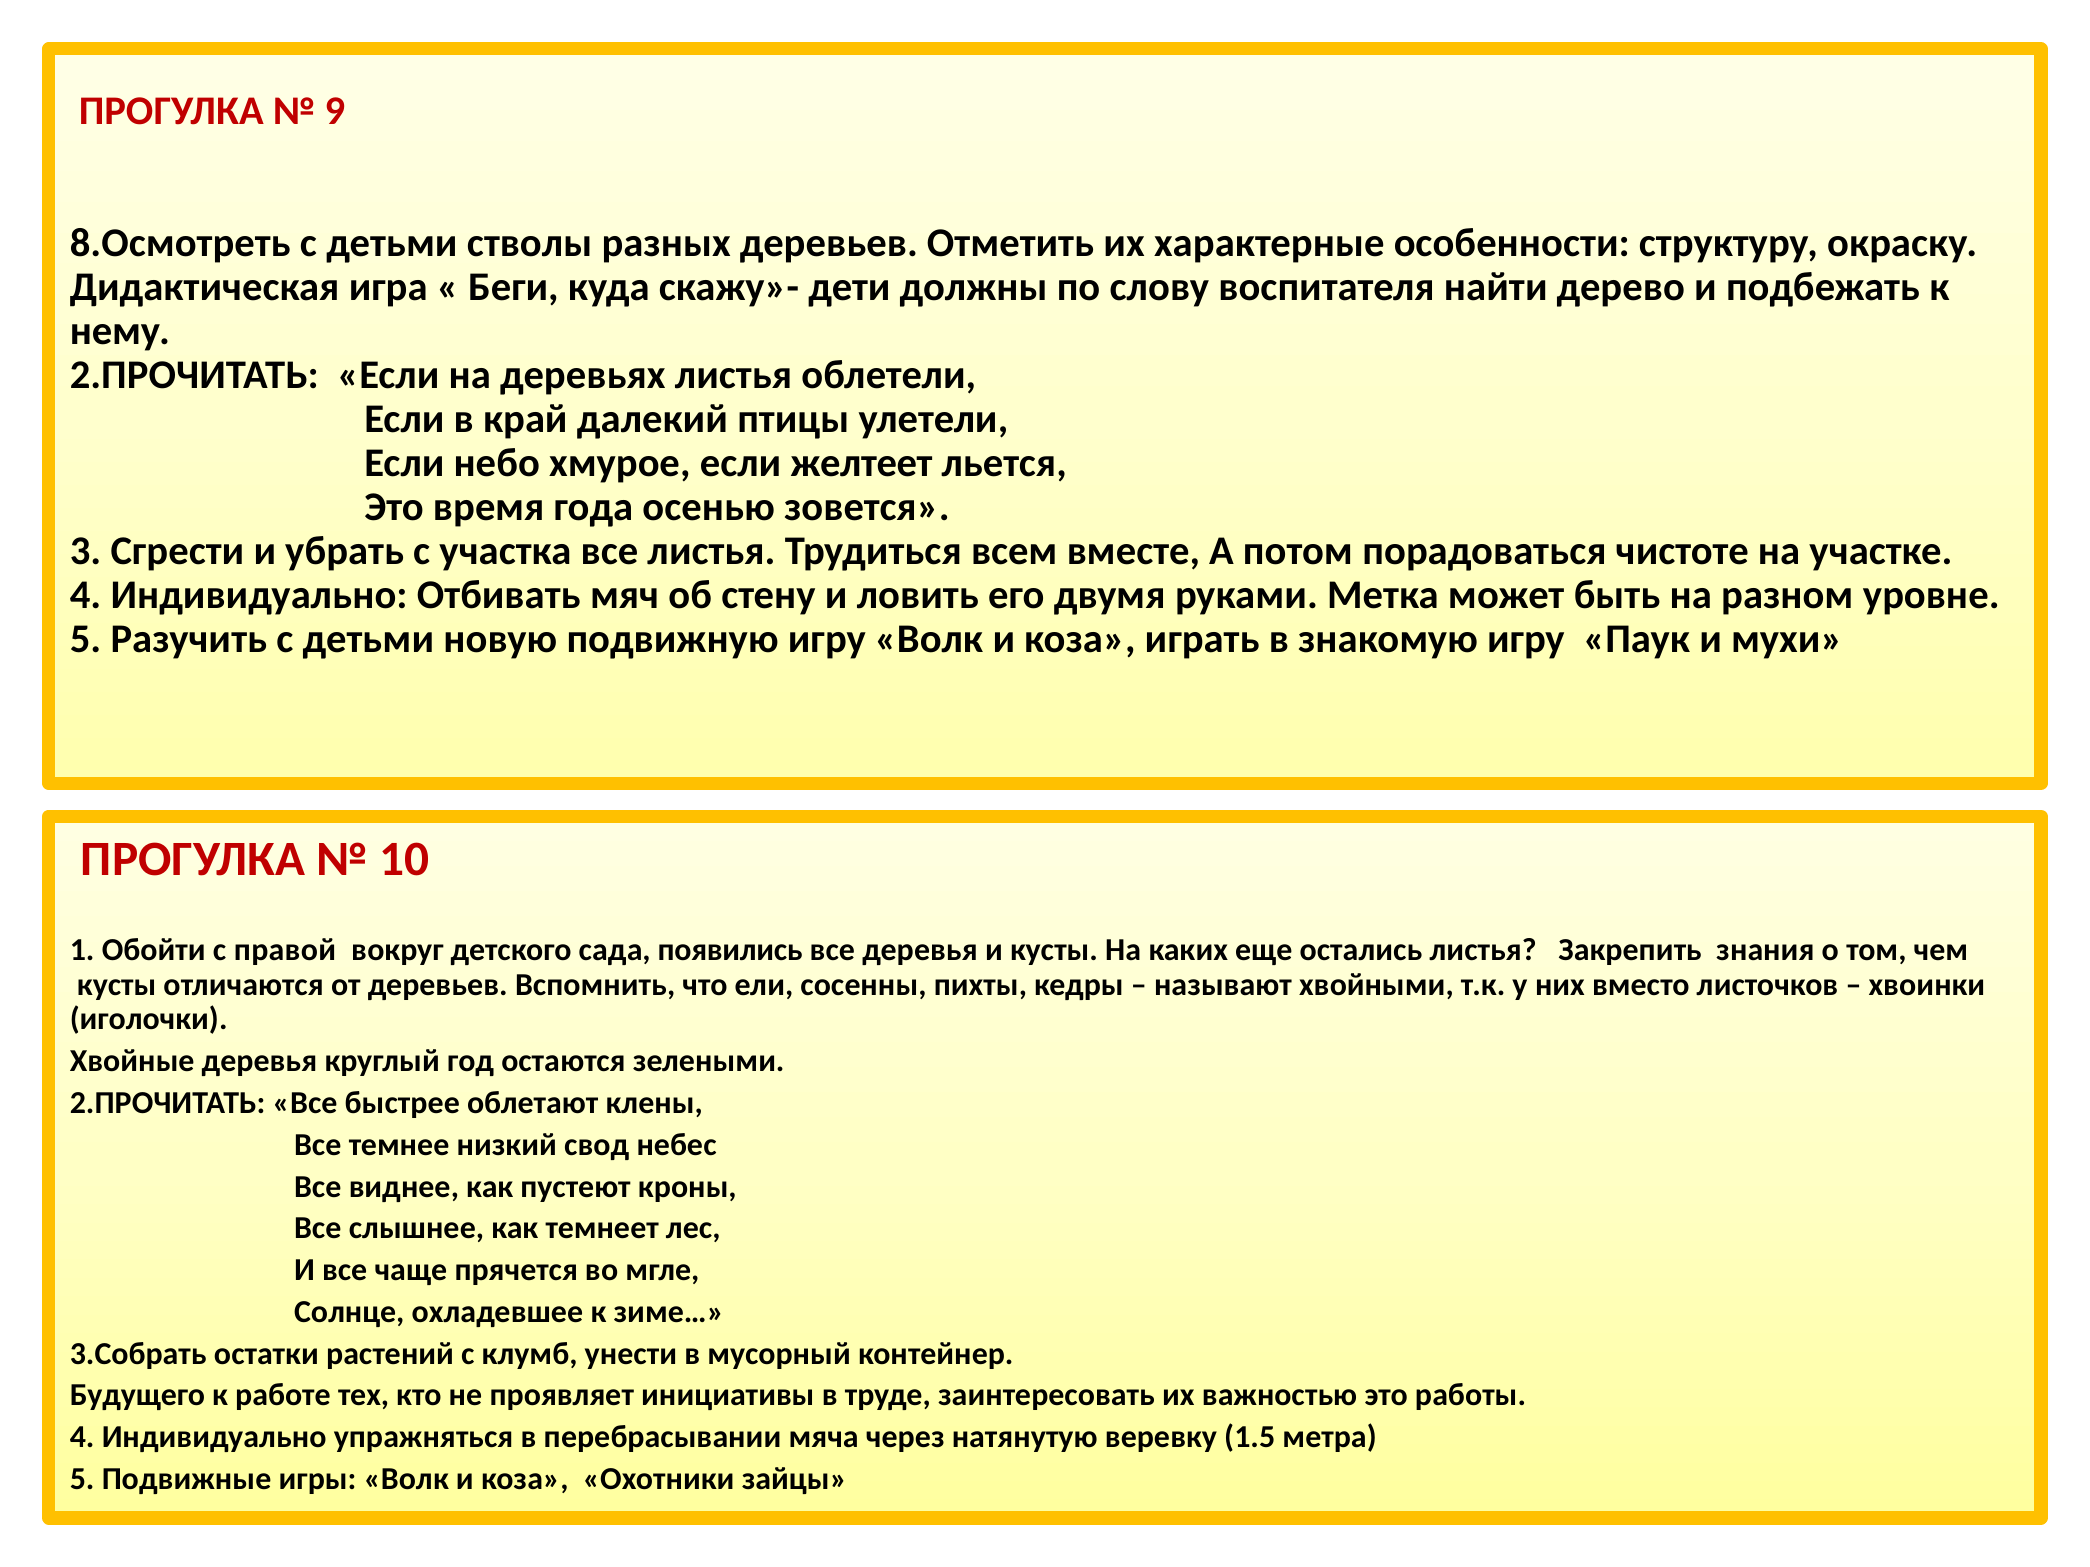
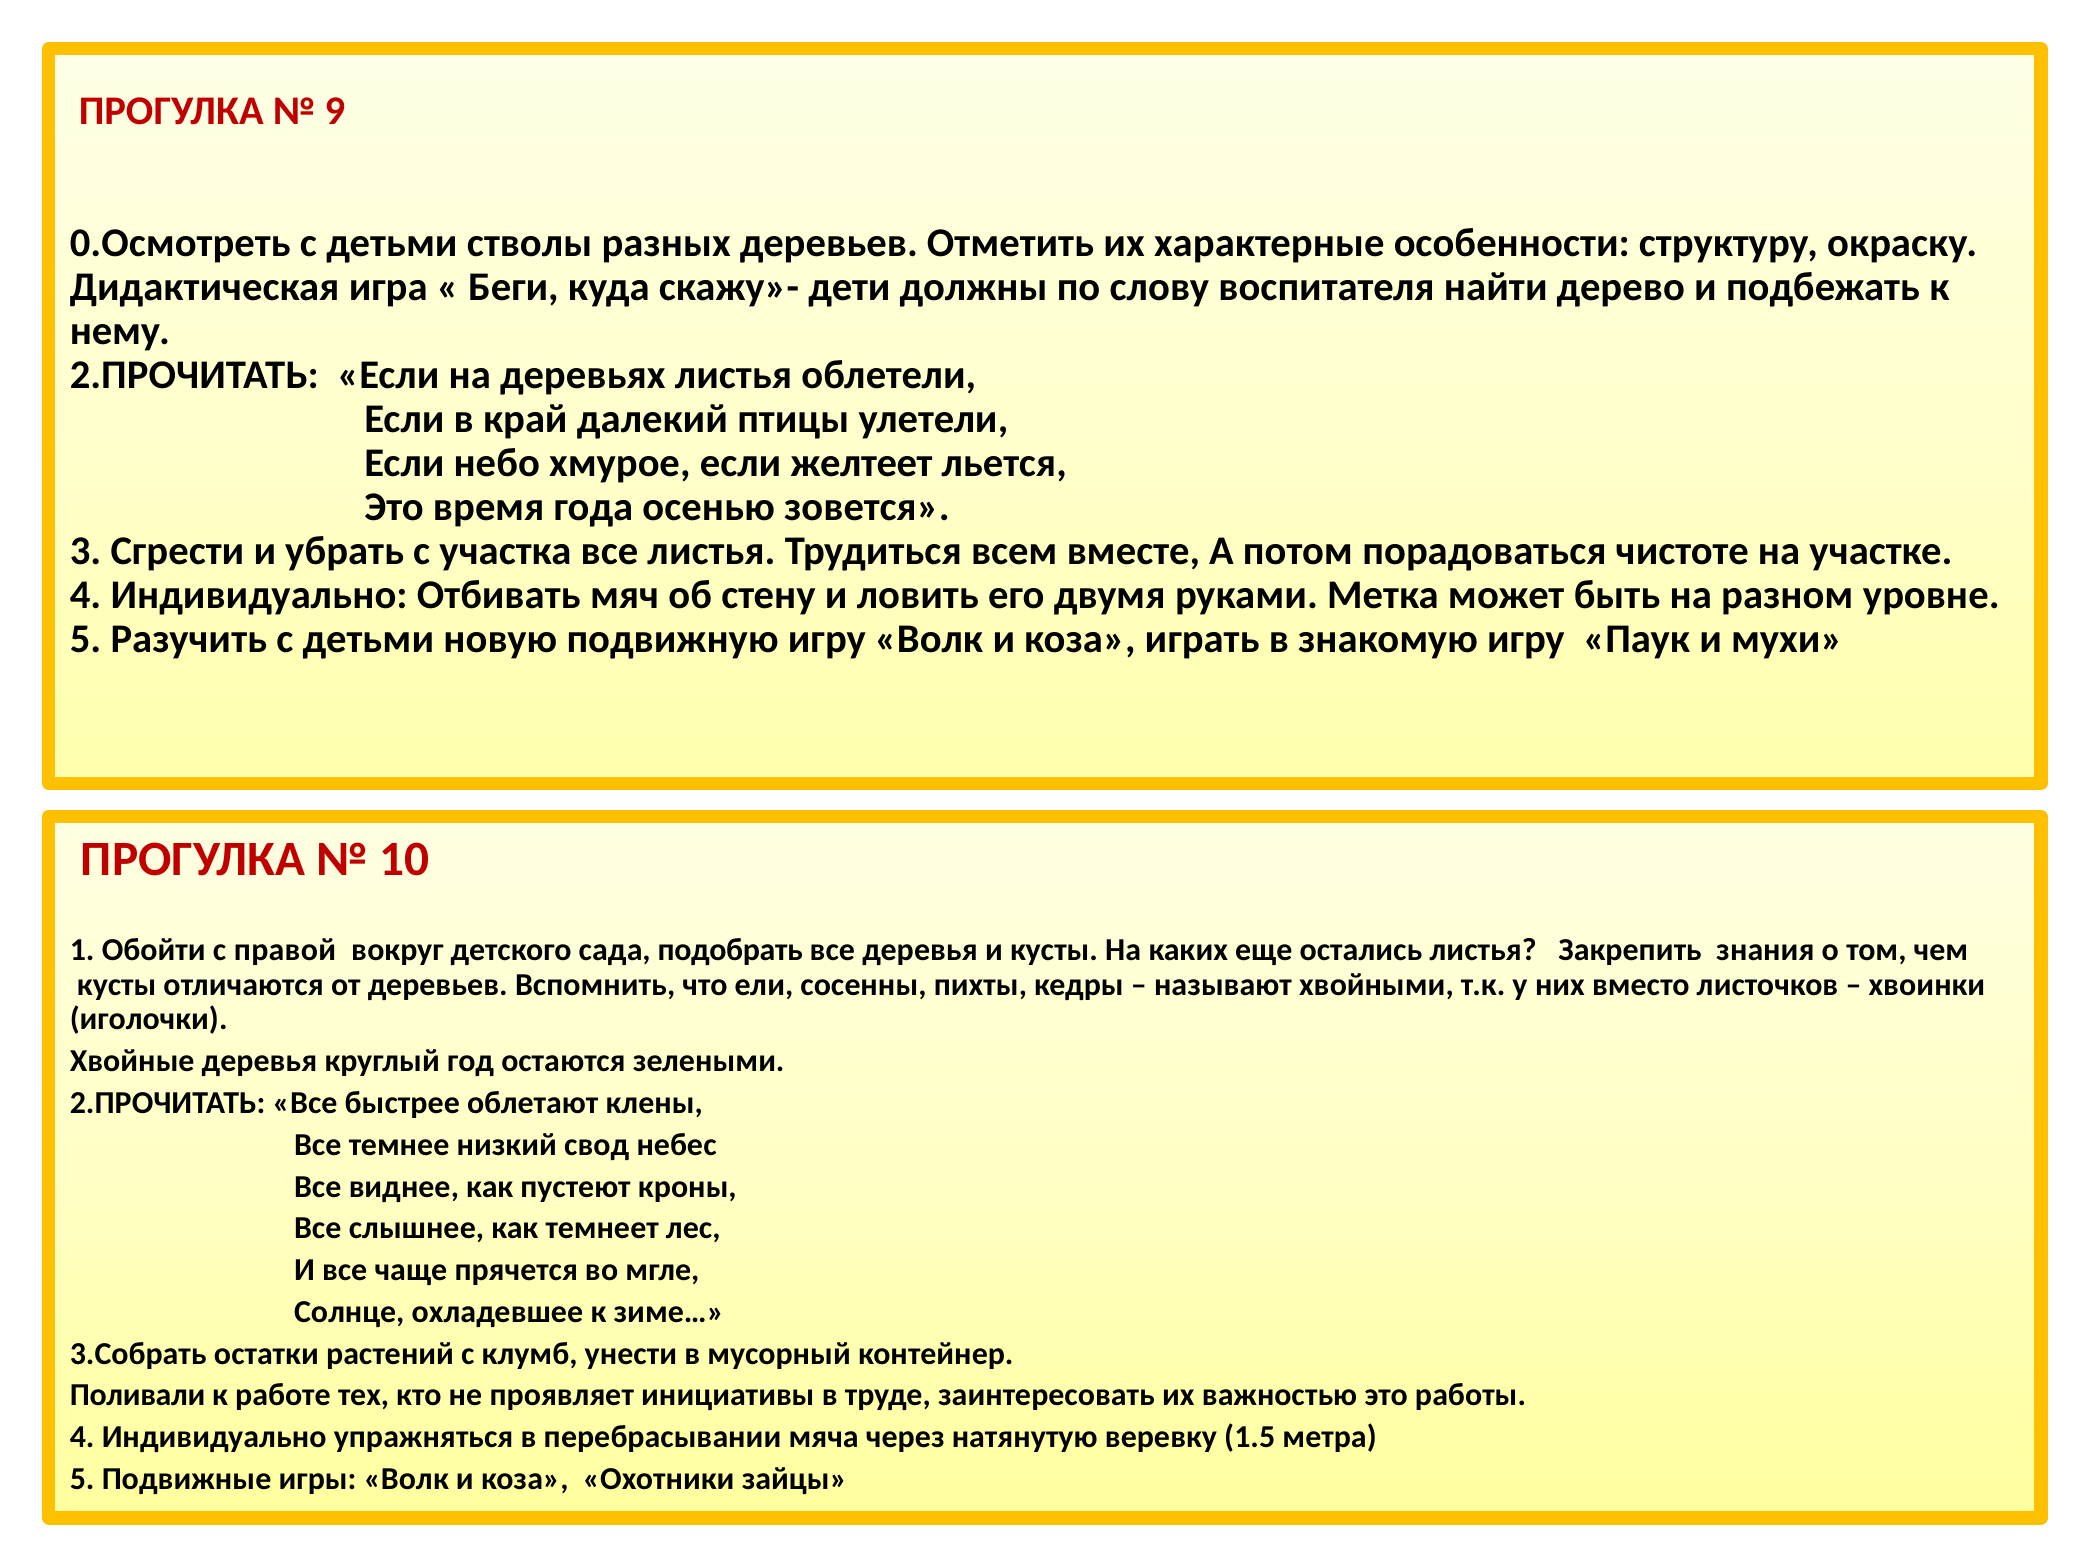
8.Осмотреть: 8.Осмотреть -> 0.Осмотреть
появились: появились -> подобрать
Будущего: Будущего -> Поливали
